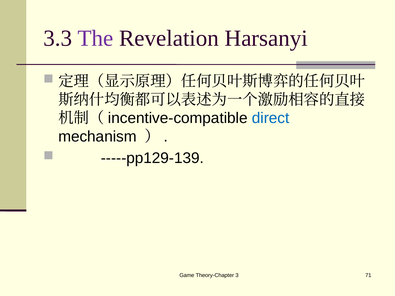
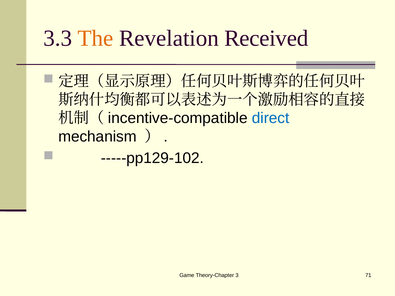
The colour: purple -> orange
Harsanyi: Harsanyi -> Received
-----pp129-139: -----pp129-139 -> -----pp129-102
